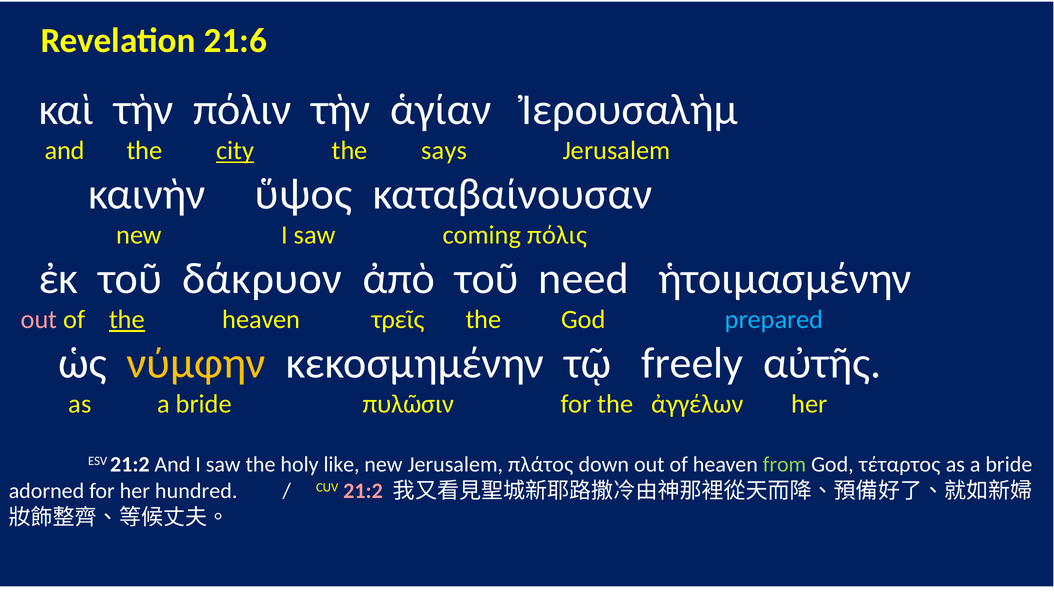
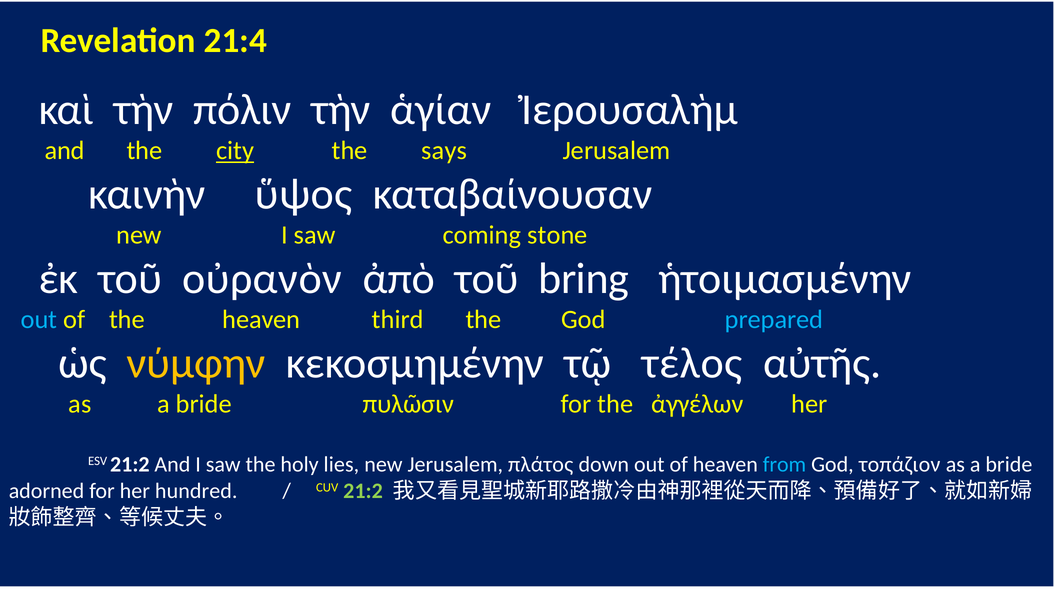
21:6: 21:6 -> 21:4
πόλις: πόλις -> stone
δάκρυον: δάκρυον -> οὐρανὸν
need: need -> bring
out at (39, 320) colour: pink -> light blue
the at (127, 320) underline: present -> none
τρεῖς: τρεῖς -> third
freely: freely -> τέλος
like: like -> lies
from colour: light green -> light blue
τέταρτος: τέταρτος -> τοπάζιον
21:2 at (363, 491) colour: pink -> light green
